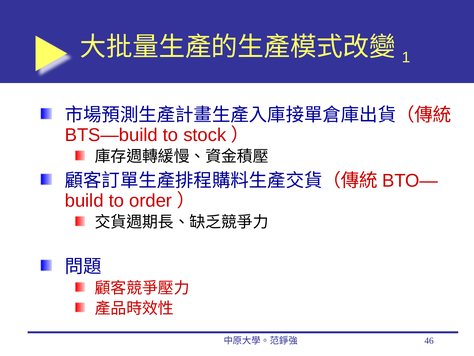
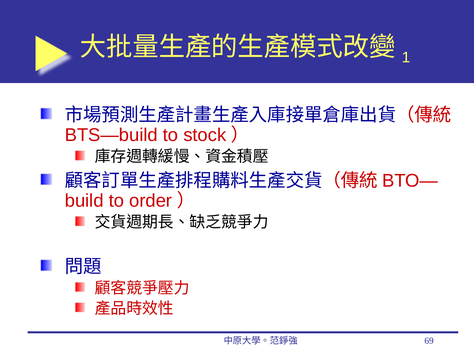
46: 46 -> 69
